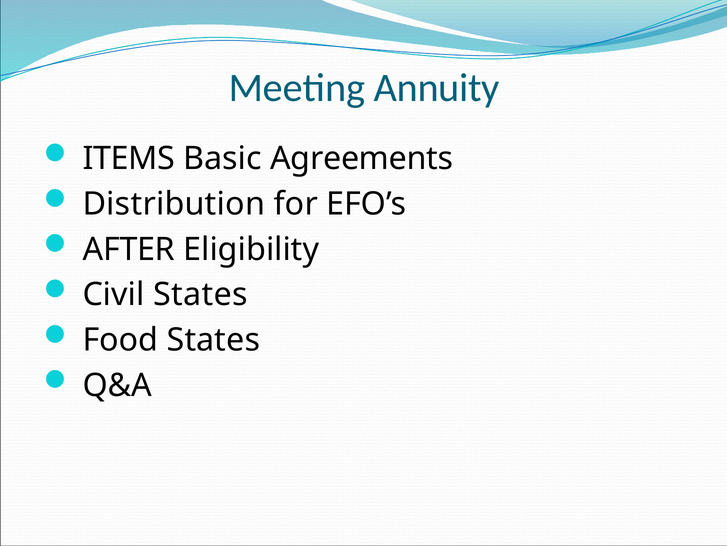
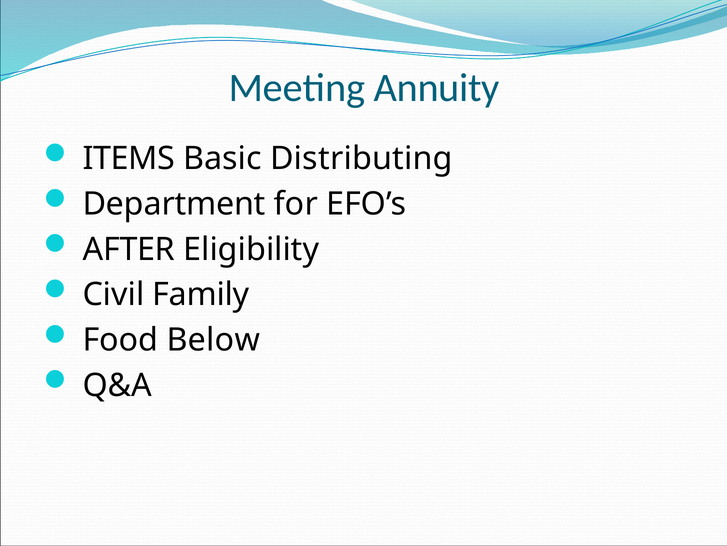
Agreements: Agreements -> Distributing
Distribution: Distribution -> Department
Civil States: States -> Family
Food States: States -> Below
